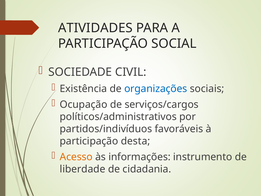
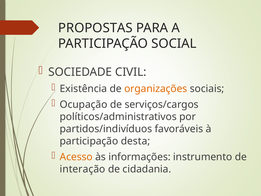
ATIVIDADES: ATIVIDADES -> PROPOSTAS
organizações colour: blue -> orange
liberdade: liberdade -> interação
